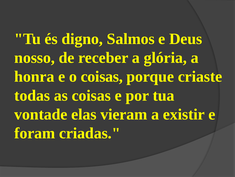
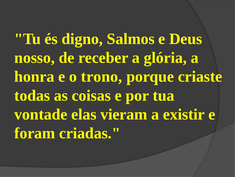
o coisas: coisas -> trono
